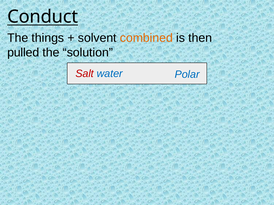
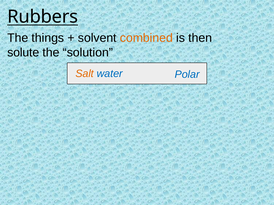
Conduct: Conduct -> Rubbers
pulled: pulled -> solute
Salt colour: red -> orange
